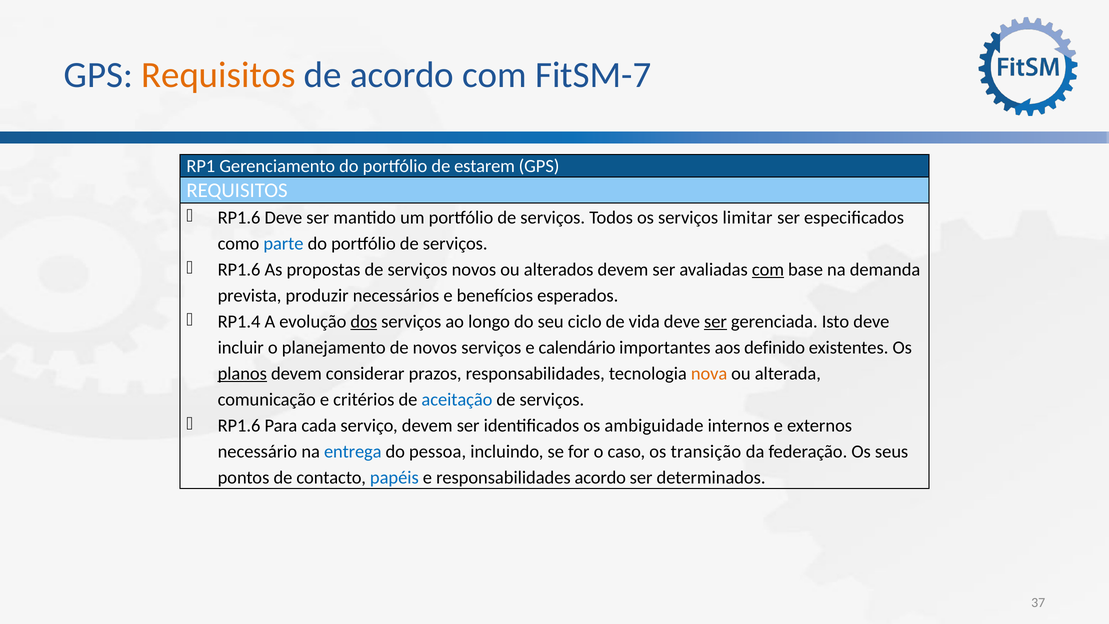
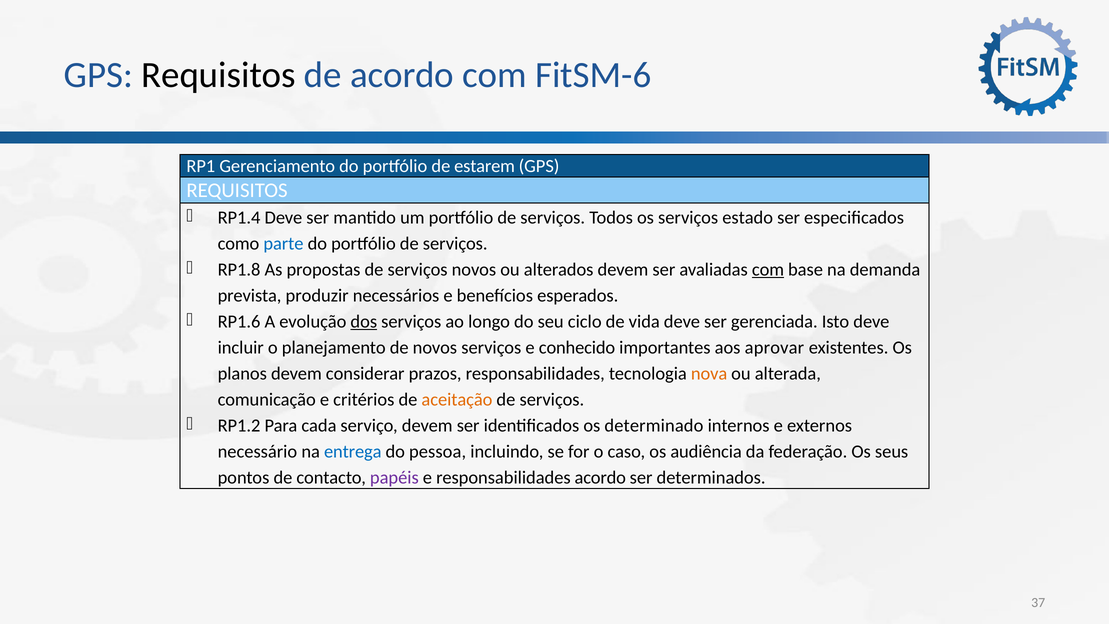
Requisitos at (219, 75) colour: orange -> black
FitSM-7: FitSM-7 -> FitSM-6
RP1.6 at (239, 218): RP1.6 -> RP1.4
limitar: limitar -> estado
RP1.6 at (239, 270): RP1.6 -> RP1.8
RP1.4: RP1.4 -> RP1.6
ser at (715, 322) underline: present -> none
calendário: calendário -> conhecido
definido: definido -> aprovar
planos underline: present -> none
aceitação colour: blue -> orange
RP1.6 at (239, 425): RP1.6 -> RP1.2
ambiguidade: ambiguidade -> determinado
transição: transição -> audiência
papéis colour: blue -> purple
